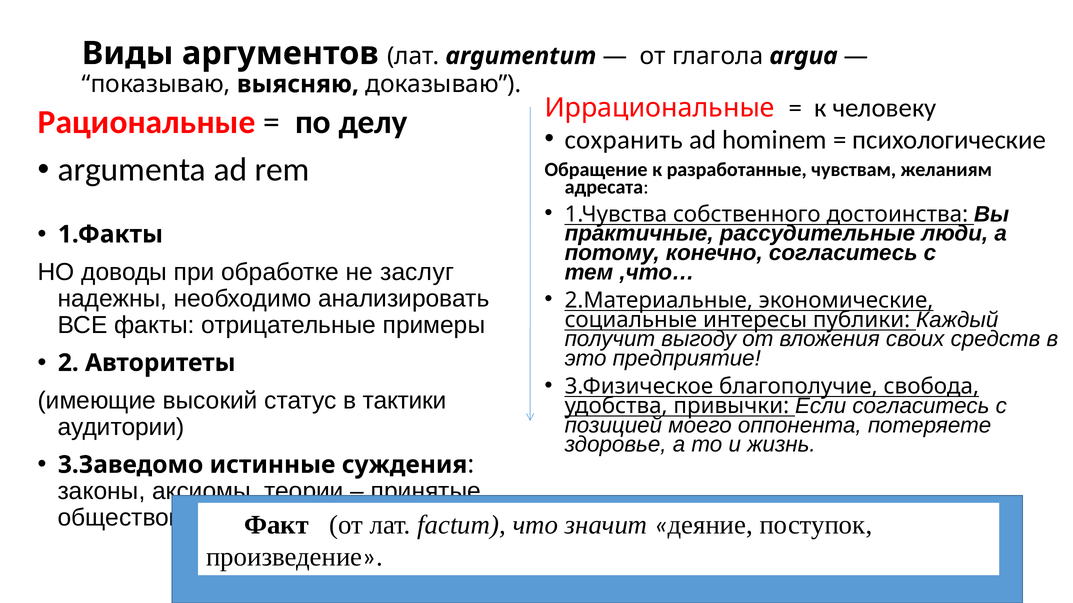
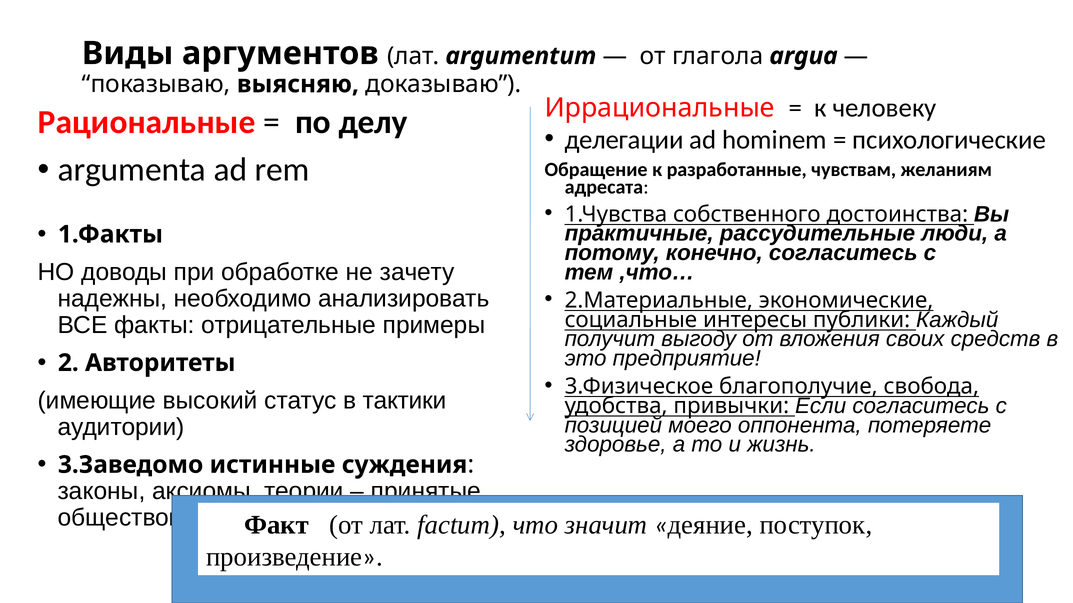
сохранить: сохранить -> делегации
заслуг: заслуг -> зачету
